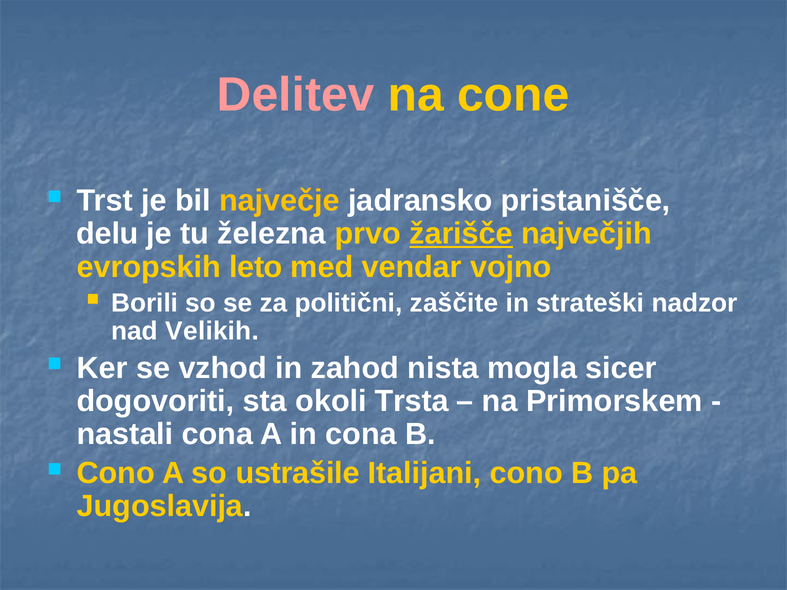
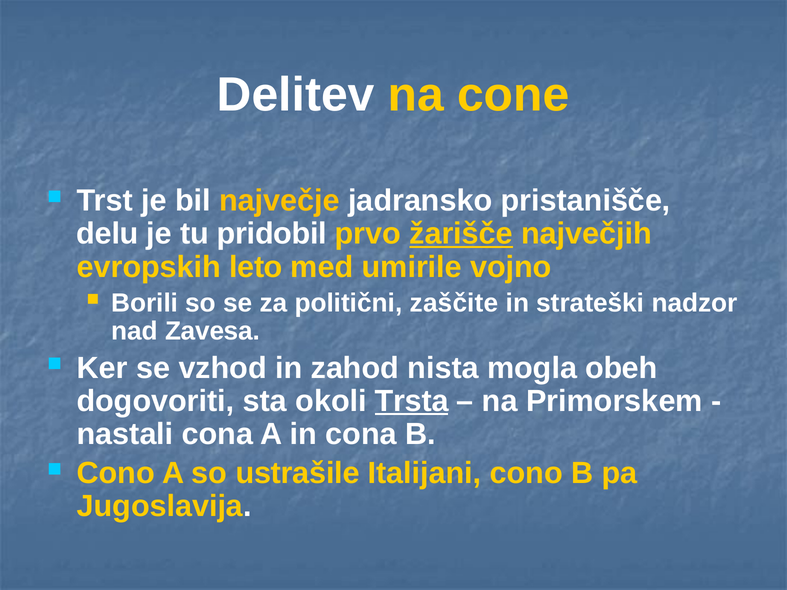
Delitev colour: pink -> white
železna: železna -> pridobil
vendar: vendar -> umirile
Velikih: Velikih -> Zavesa
sicer: sicer -> obeh
Trsta underline: none -> present
